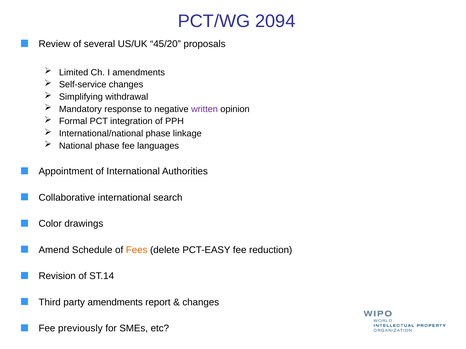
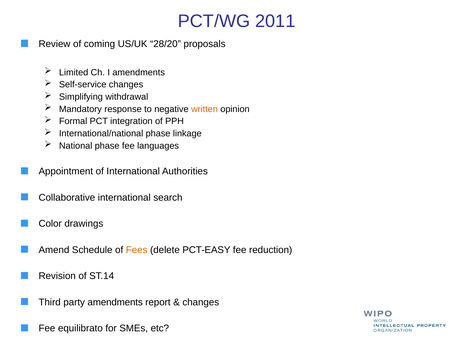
2094: 2094 -> 2011
several: several -> coming
45/20: 45/20 -> 28/20
written colour: purple -> orange
previously: previously -> equilibrato
